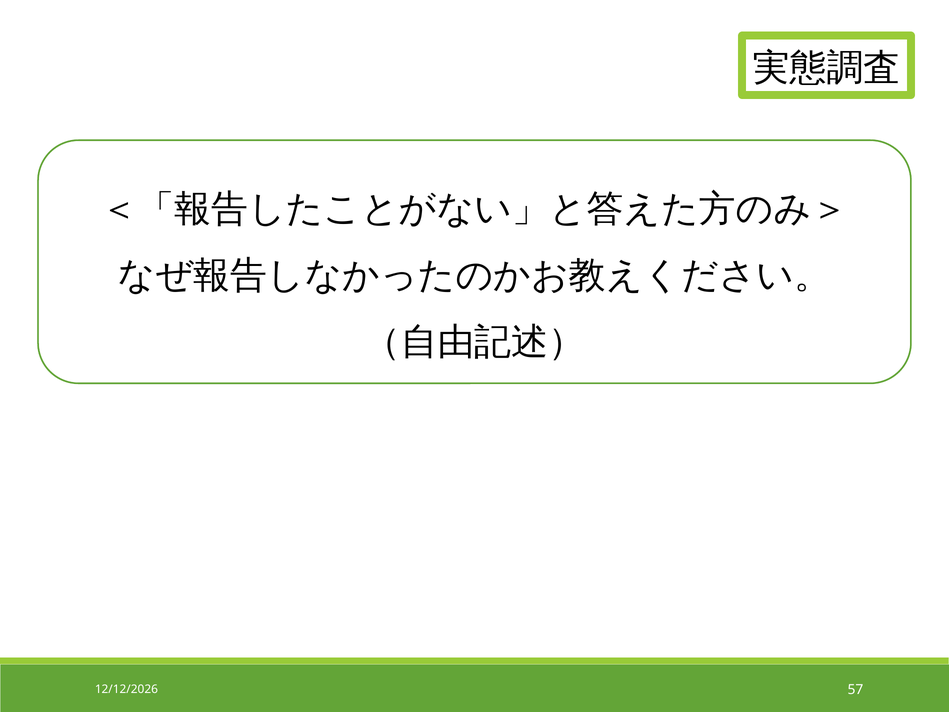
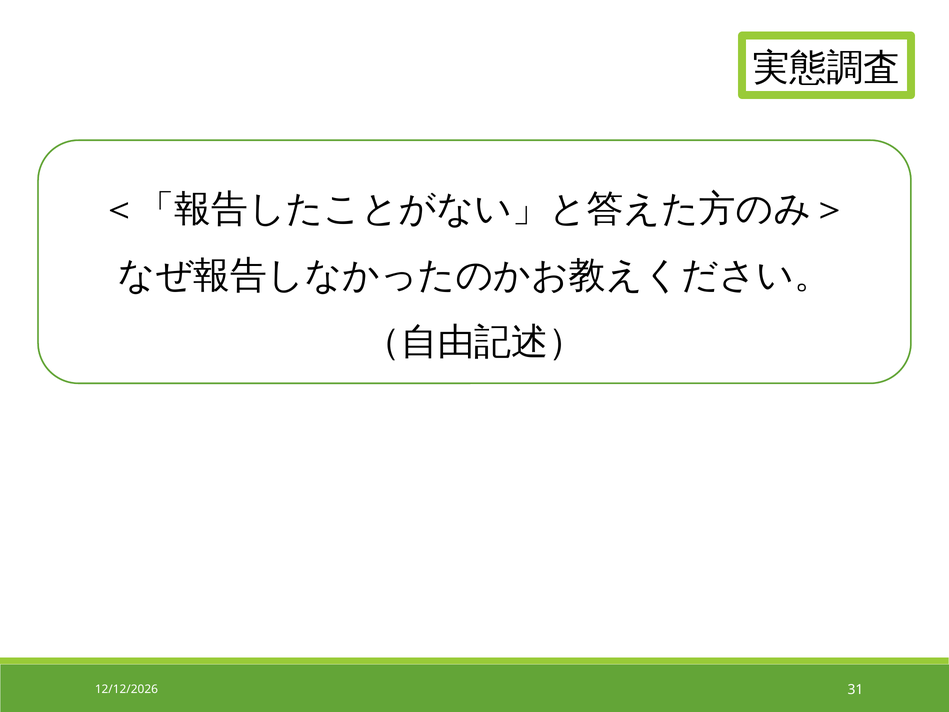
57: 57 -> 31
